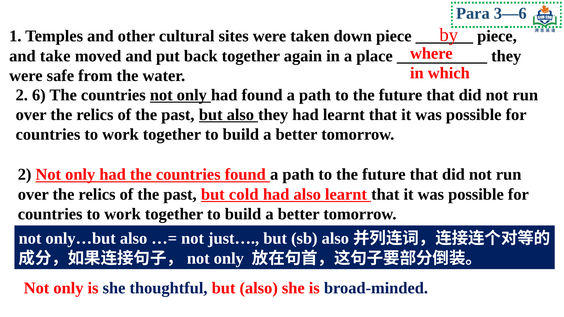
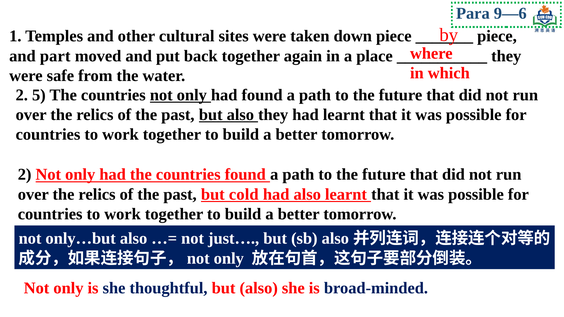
3—6: 3—6 -> 9—6
take: take -> part
6: 6 -> 5
